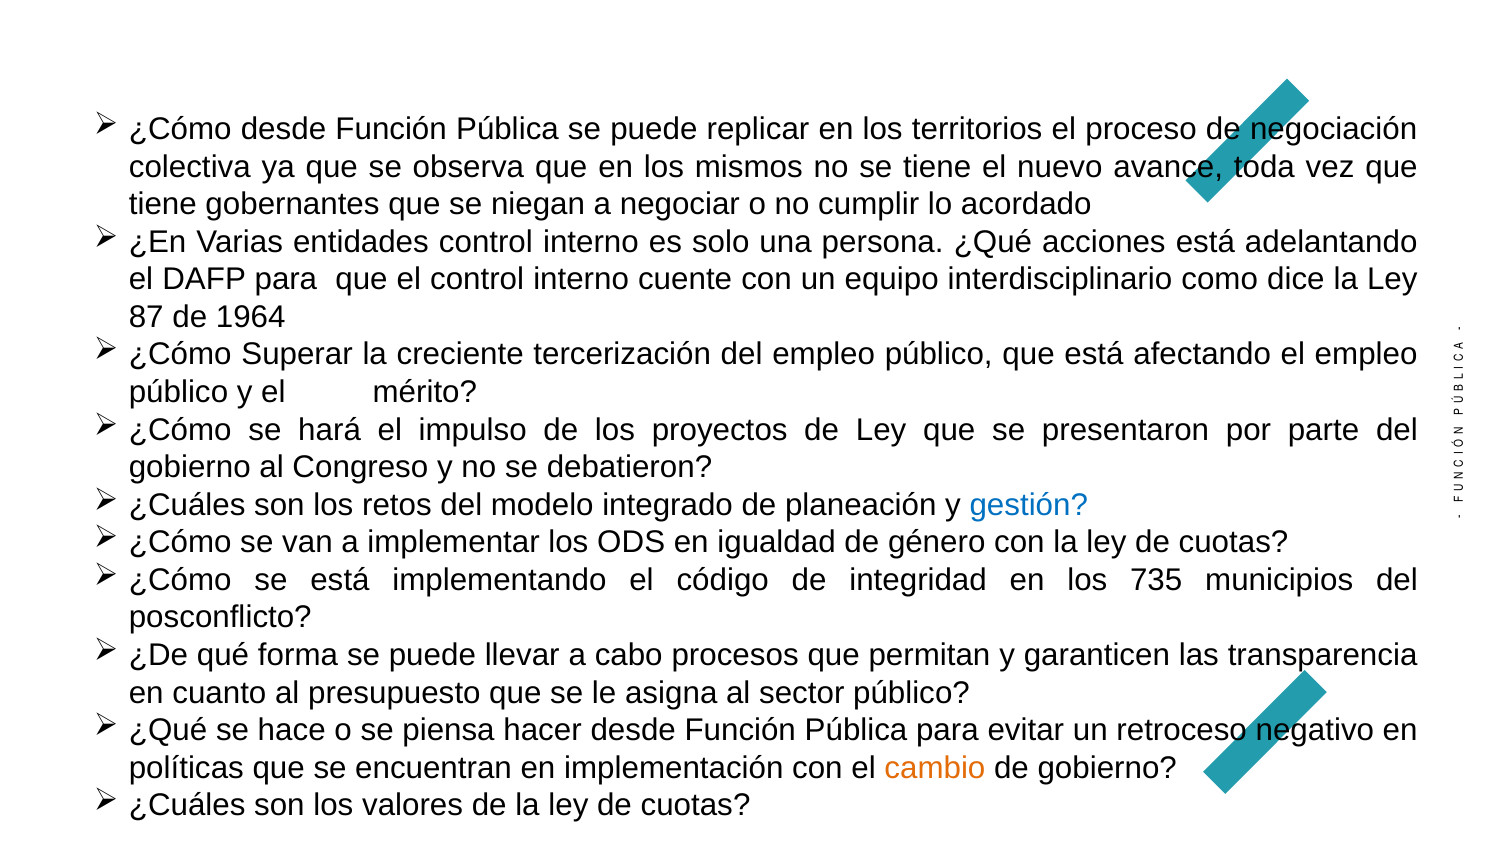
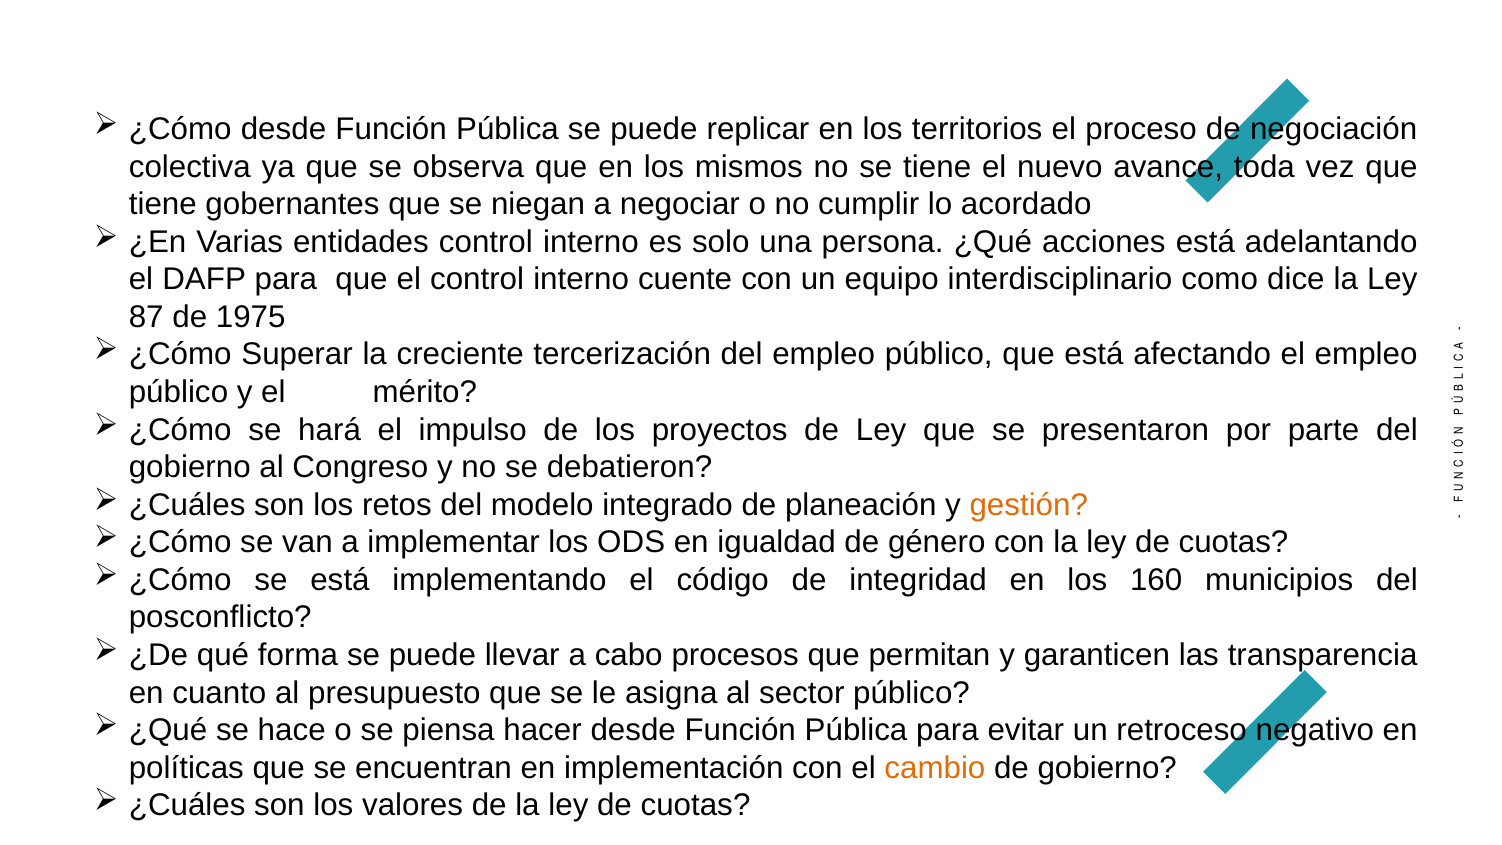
1964: 1964 -> 1975
gestión colour: blue -> orange
735: 735 -> 160
